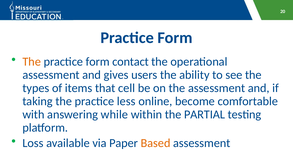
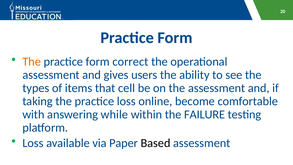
contact: contact -> correct
practice less: less -> loss
PARTIAL: PARTIAL -> FAILURE
Based colour: orange -> black
